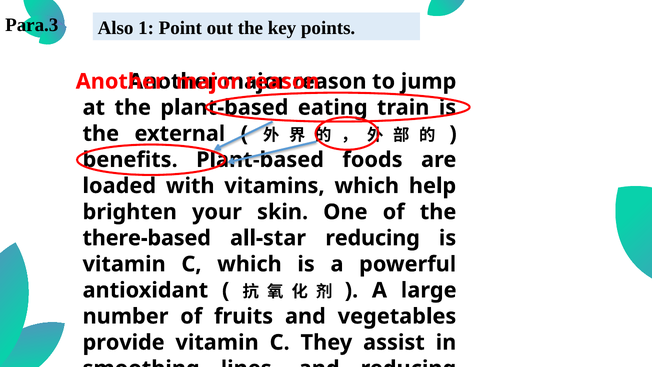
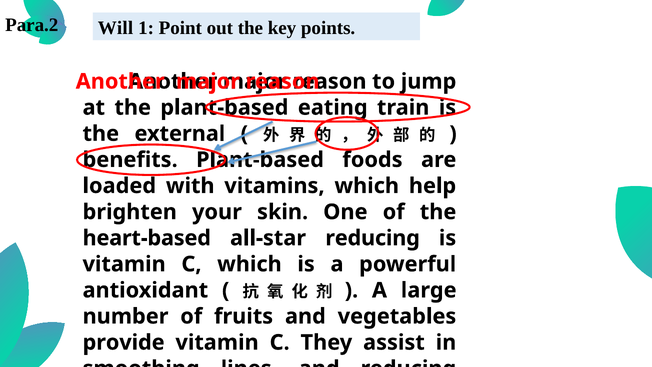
Para.3: Para.3 -> Para.2
Also: Also -> Will
there-based: there-based -> heart-based
